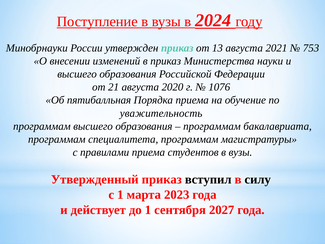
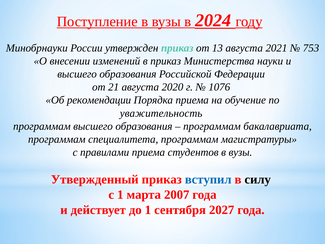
пятибалльная: пятибалльная -> рекомендации
вступил colour: black -> blue
2023: 2023 -> 2007
